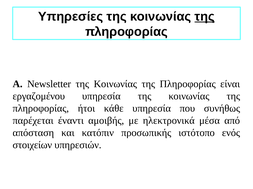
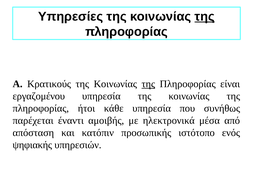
Newsletter: Newsletter -> Κρατικούς
της at (148, 84) underline: none -> present
στοιχείων: στοιχείων -> ψηφιακής
